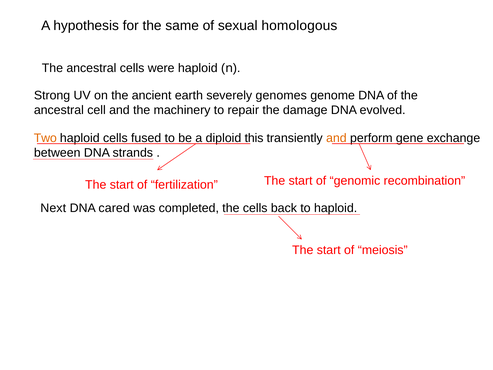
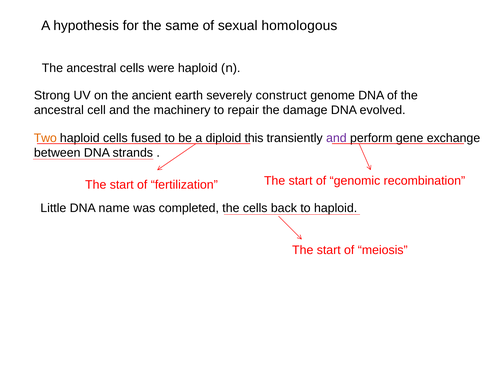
genomes: genomes -> construct
and at (336, 138) colour: orange -> purple
Next: Next -> Little
cared: cared -> name
